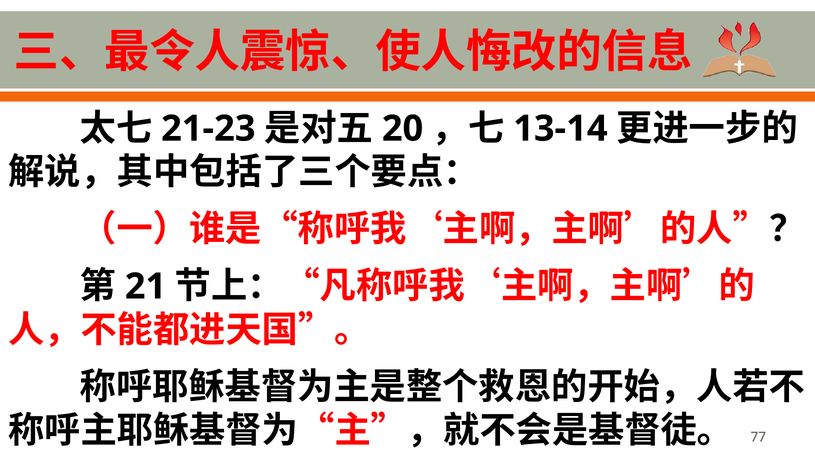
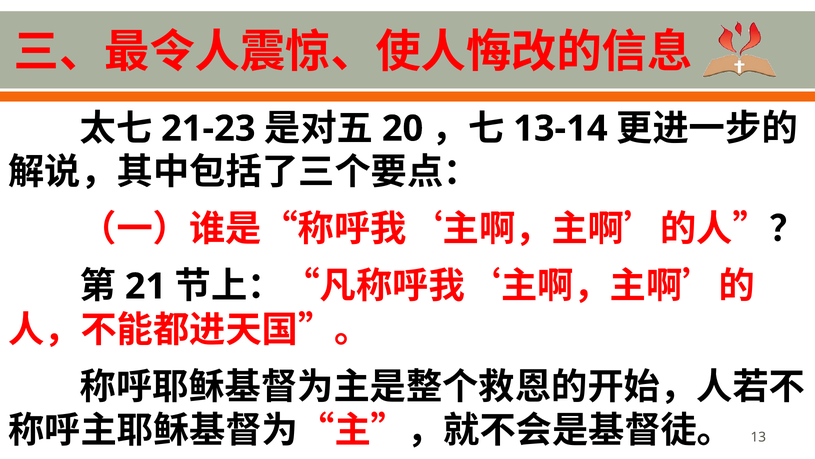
77: 77 -> 13
